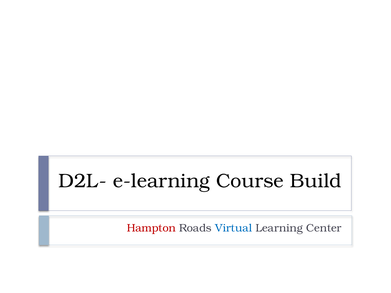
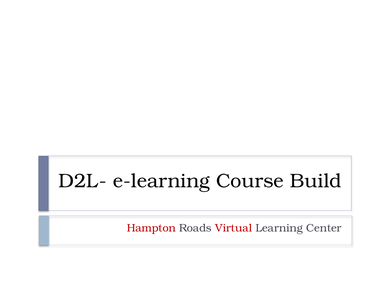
Virtual colour: blue -> red
